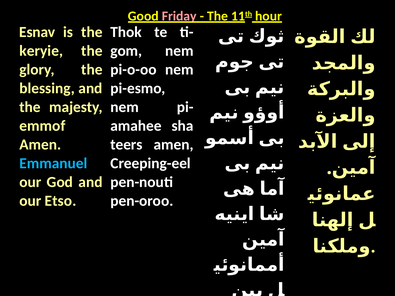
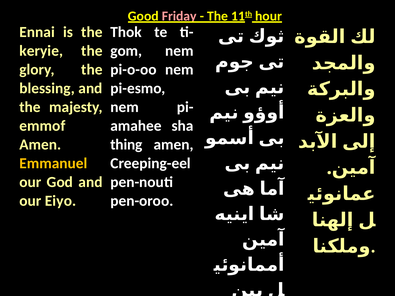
Esnav: Esnav -> Ennai
teers: teers -> thing
Emmanuel colour: light blue -> yellow
Etso: Etso -> Eiyo
